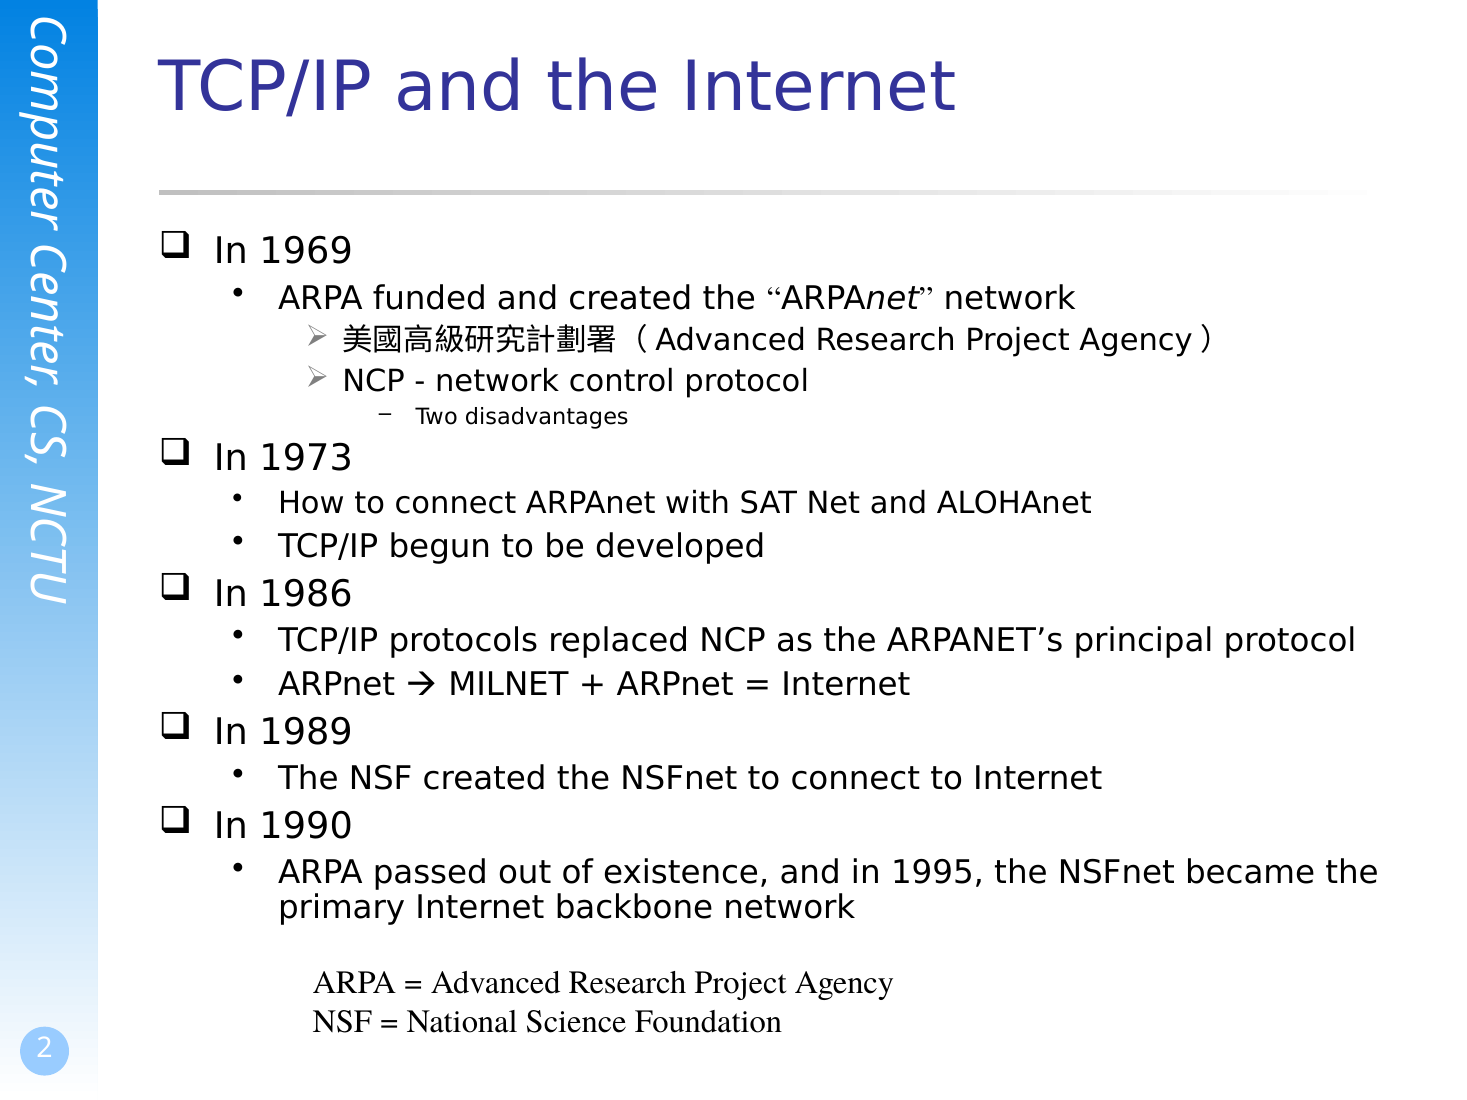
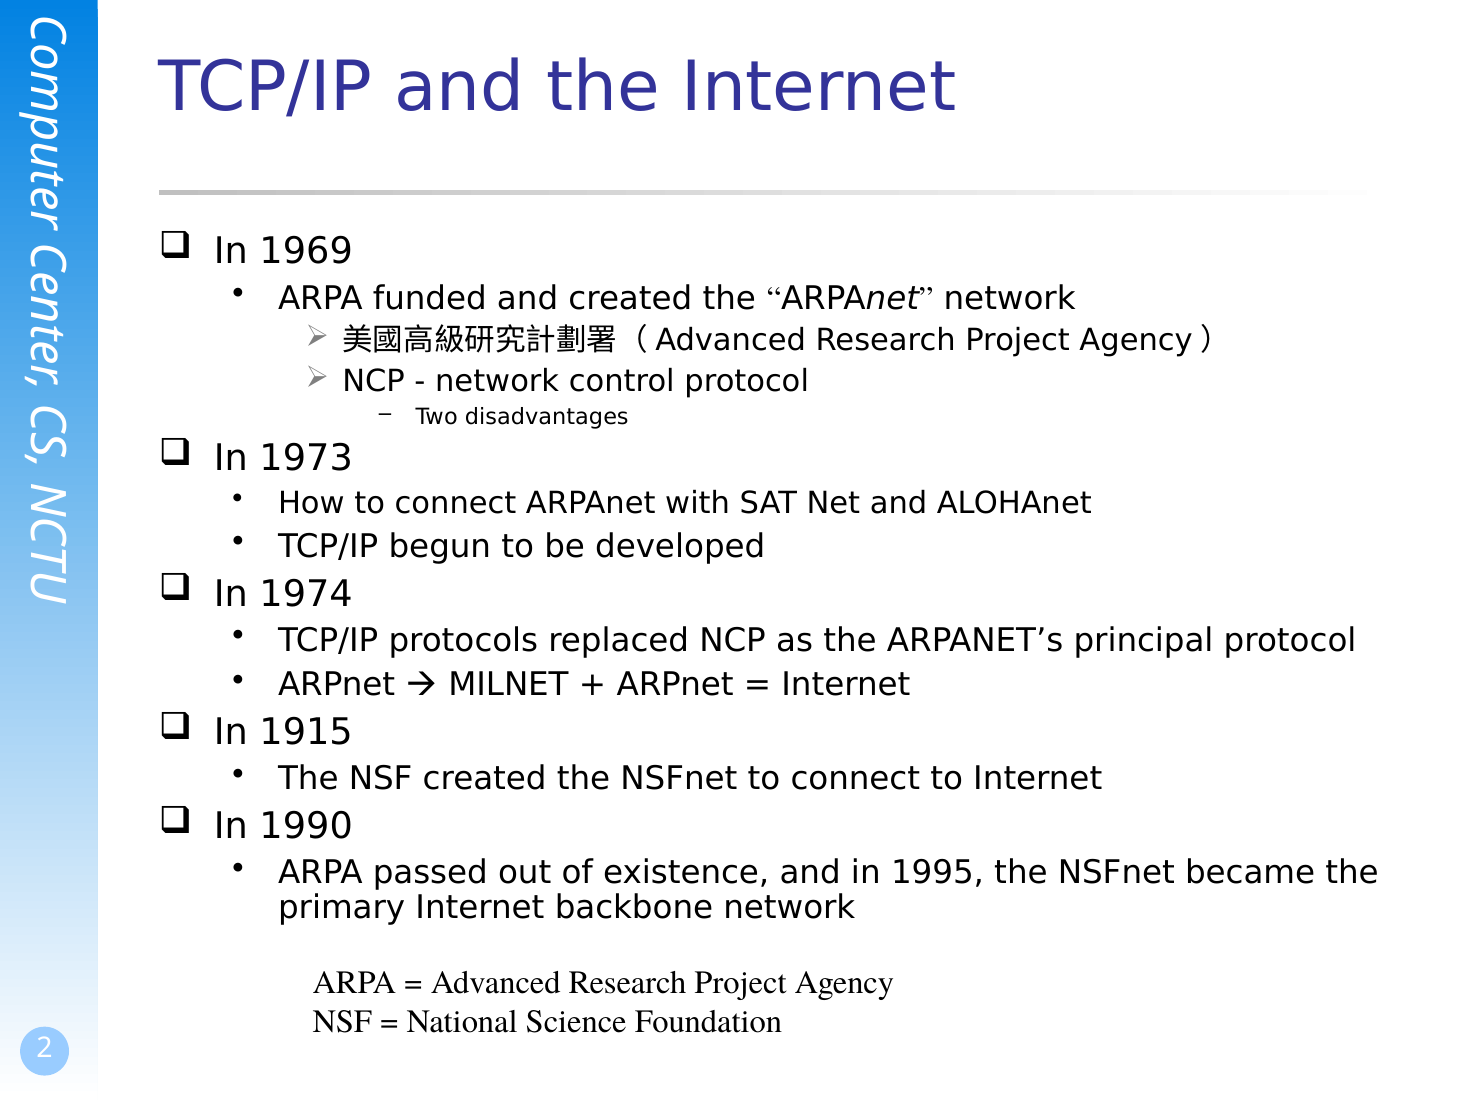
1986: 1986 -> 1974
1989: 1989 -> 1915
